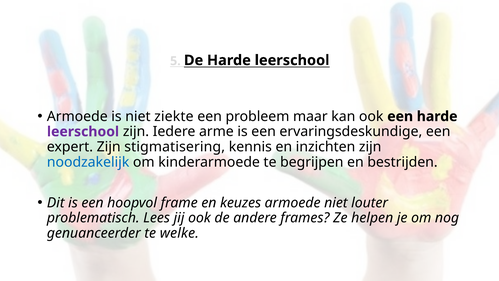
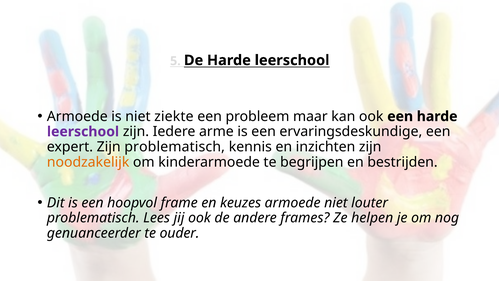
Zijn stigmatisering: stigmatisering -> problematisch
noodzakelijk colour: blue -> orange
welke: welke -> ouder
